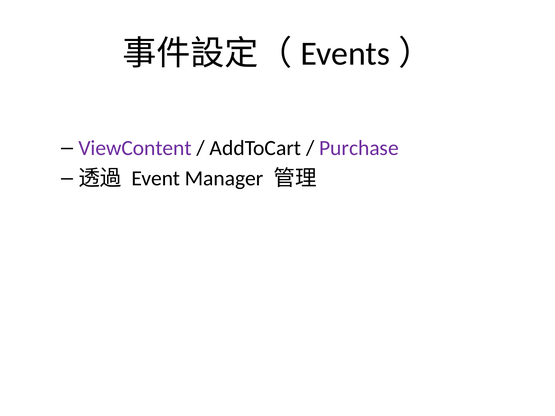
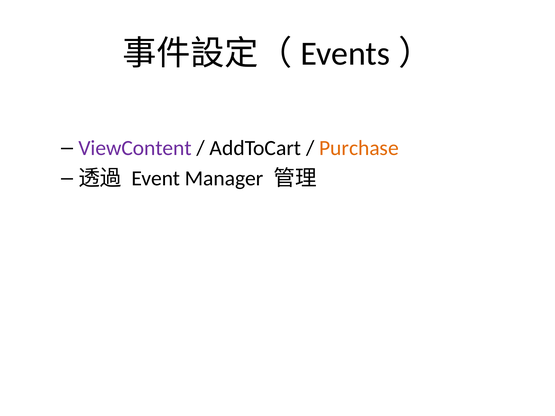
Purchase colour: purple -> orange
